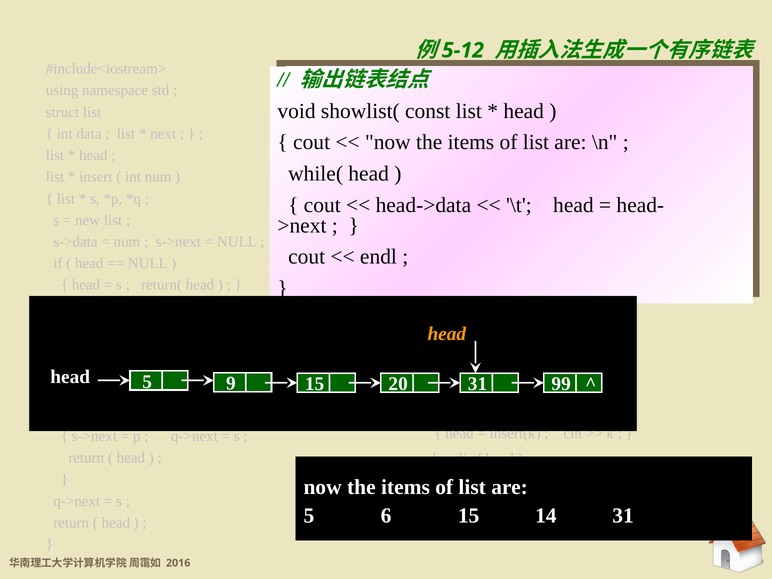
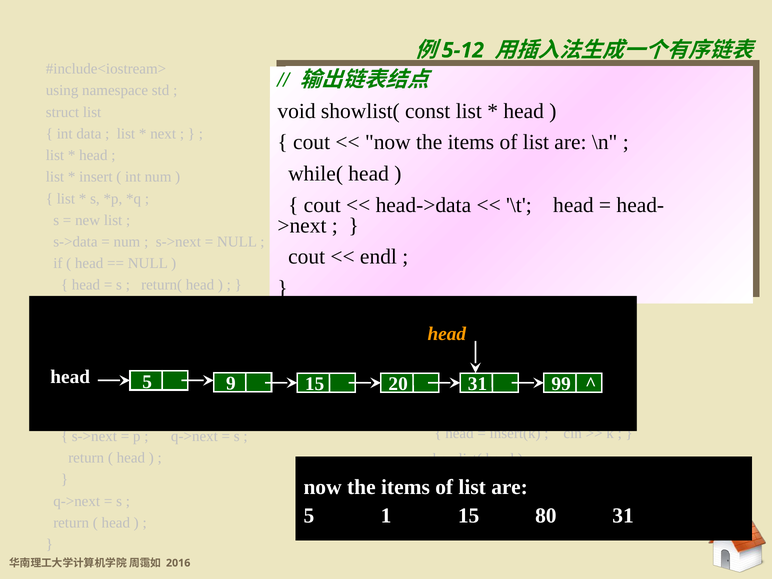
6: 6 -> 1
14: 14 -> 80
